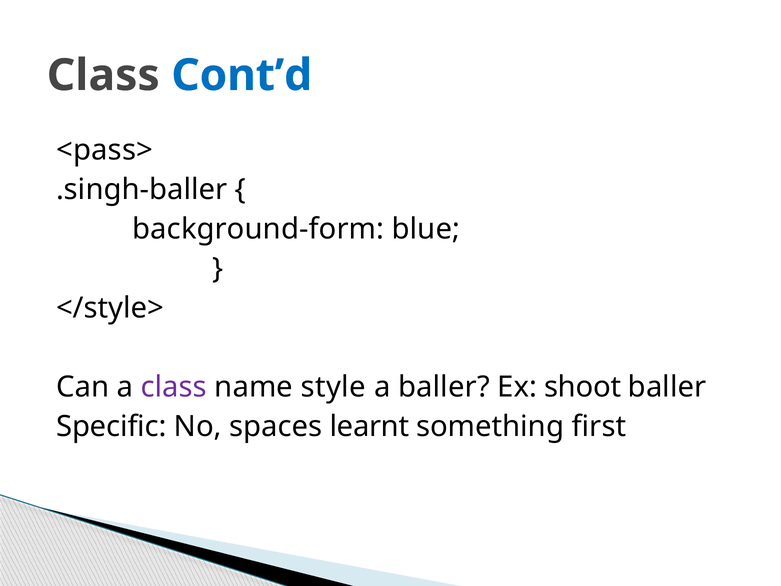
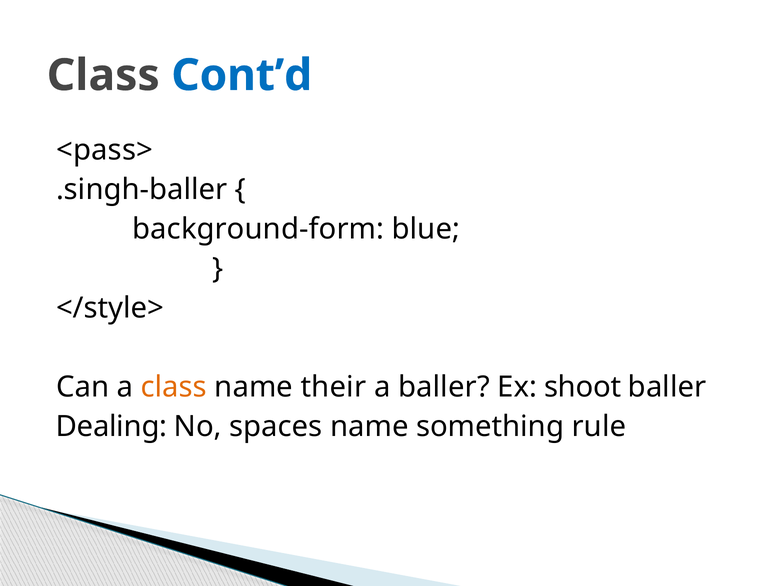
class at (174, 387) colour: purple -> orange
style: style -> their
Specific: Specific -> Dealing
spaces learnt: learnt -> name
first: first -> rule
